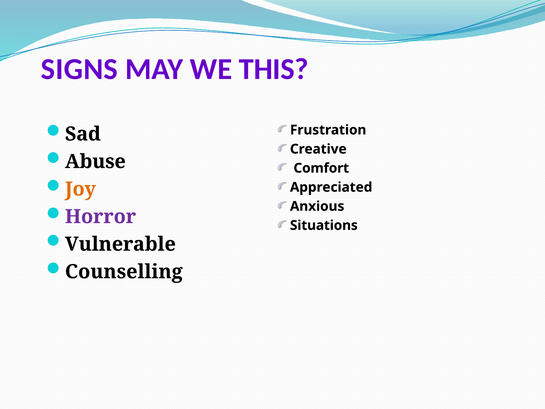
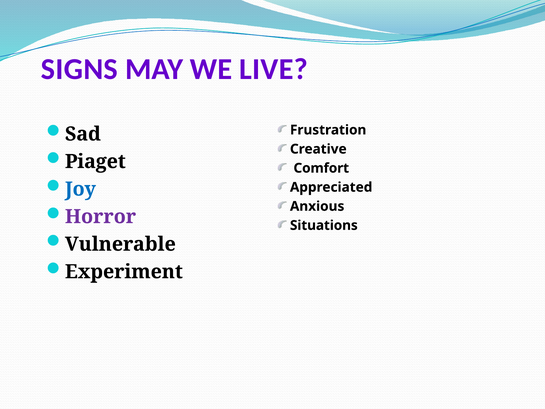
THIS: THIS -> LIVE
Abuse: Abuse -> Piaget
Joy colour: orange -> blue
Counselling: Counselling -> Experiment
